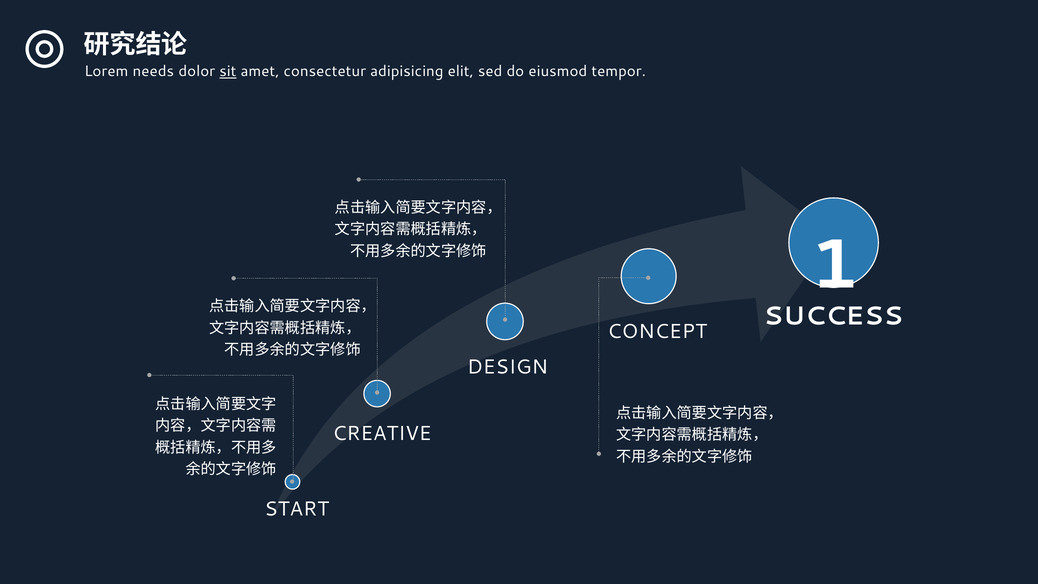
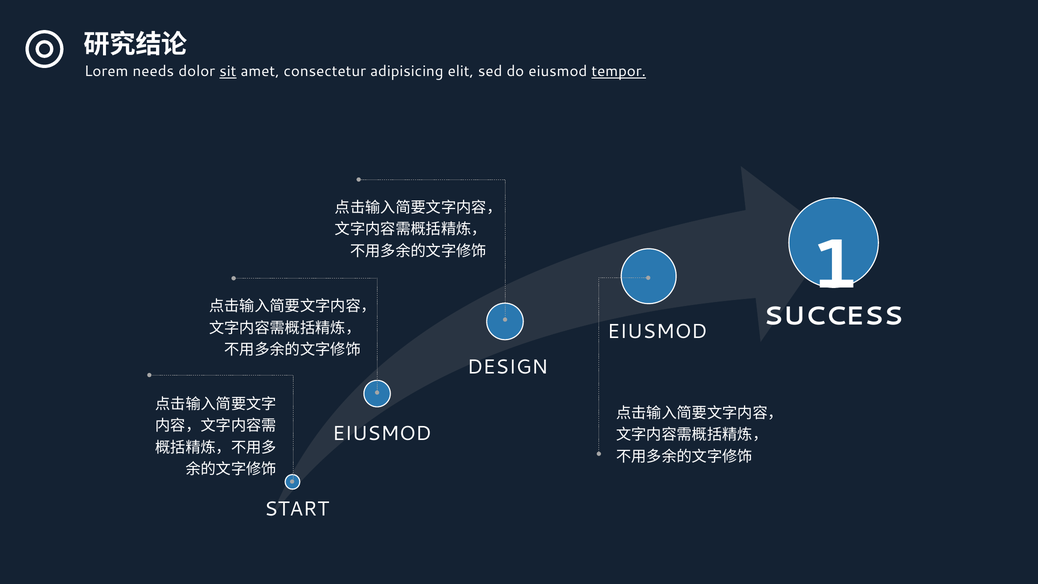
tempor underline: none -> present
CONCEPT at (657, 332): CONCEPT -> EIUSMOD
CREATIVE at (382, 433): CREATIVE -> EIUSMOD
